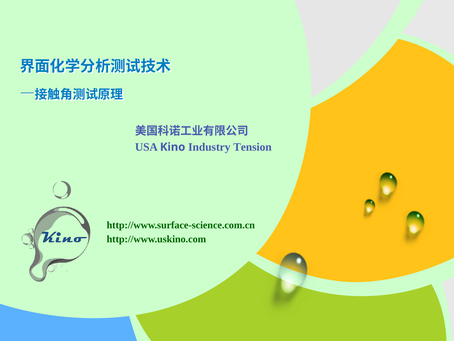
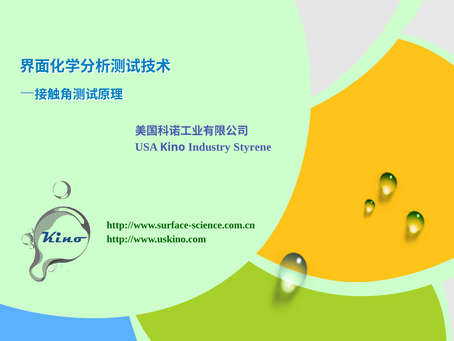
Tension: Tension -> Styrene
